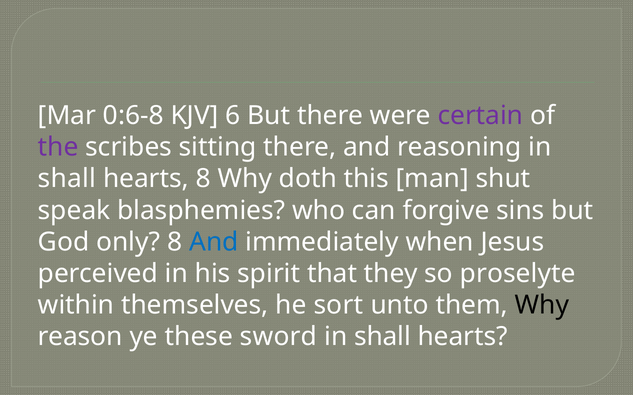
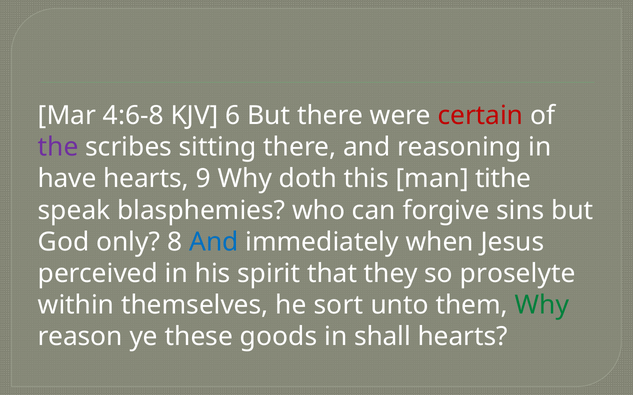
0:6-8: 0:6-8 -> 4:6-8
certain colour: purple -> red
shall at (67, 179): shall -> have
hearts 8: 8 -> 9
shut: shut -> tithe
Why at (542, 306) colour: black -> green
sword: sword -> goods
